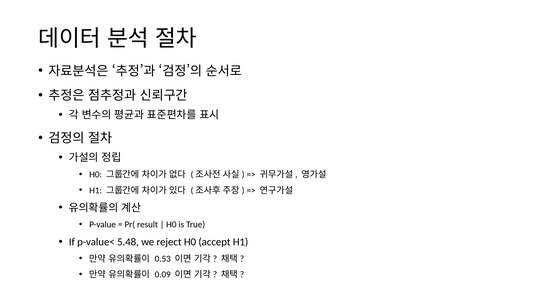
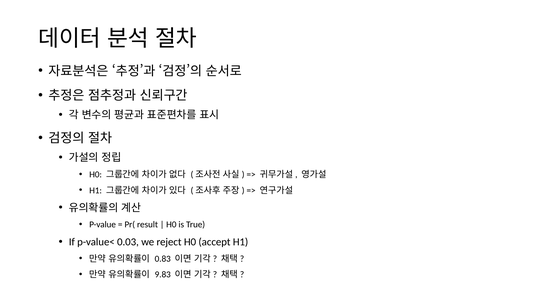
5.48: 5.48 -> 0.03
0.53: 0.53 -> 0.83
0.09: 0.09 -> 9.83
